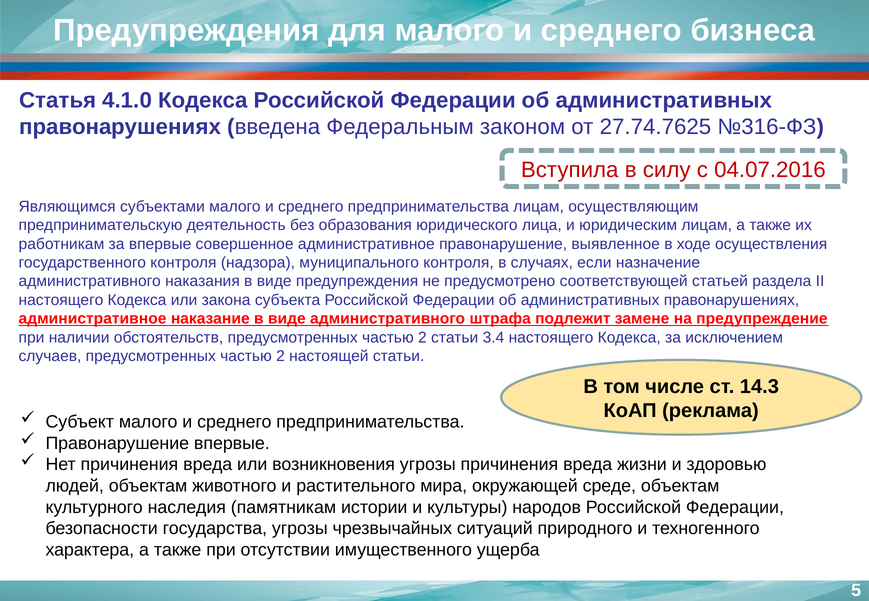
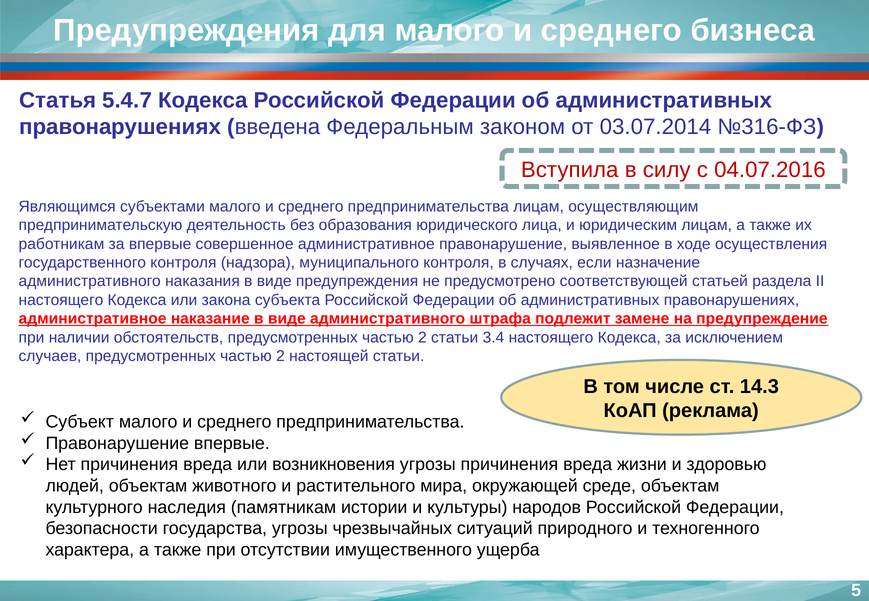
4.1.0: 4.1.0 -> 5.4.7
27.74.7625: 27.74.7625 -> 03.07.2014
